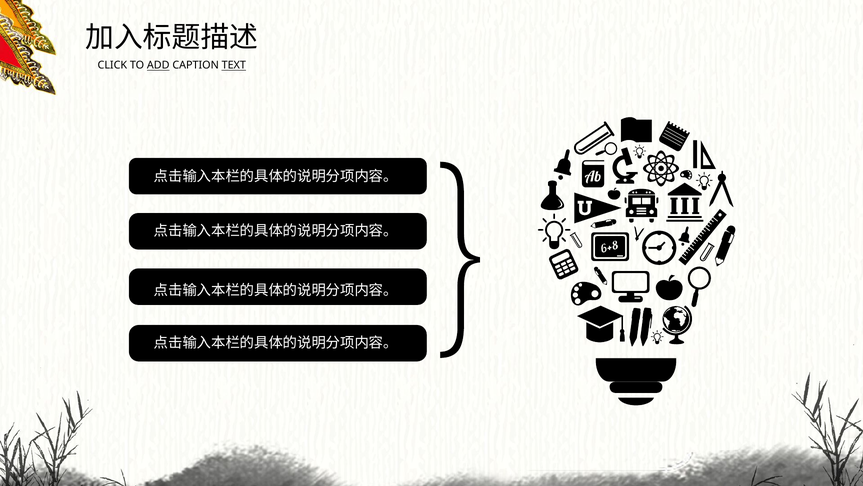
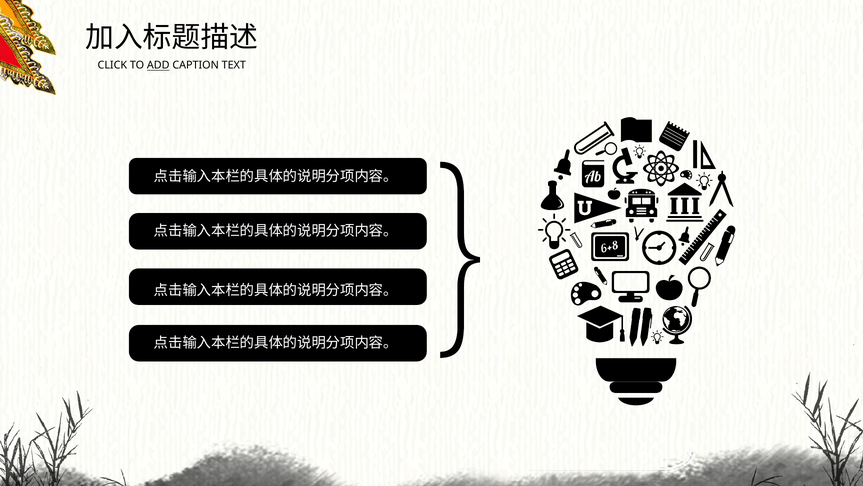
TEXT underline: present -> none
